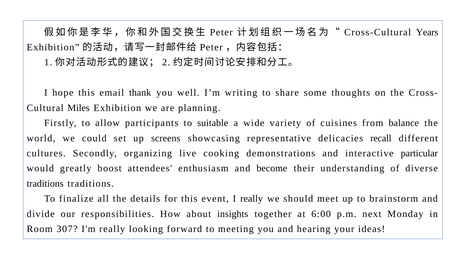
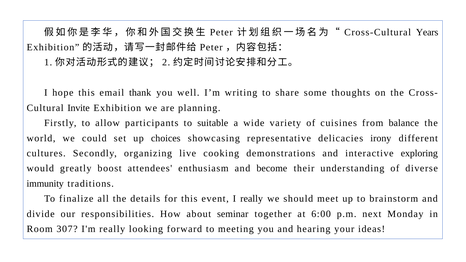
Miles: Miles -> Invite
screens: screens -> choices
recall: recall -> irony
particular: particular -> exploring
traditions at (45, 184): traditions -> immunity
insights: insights -> seminar
